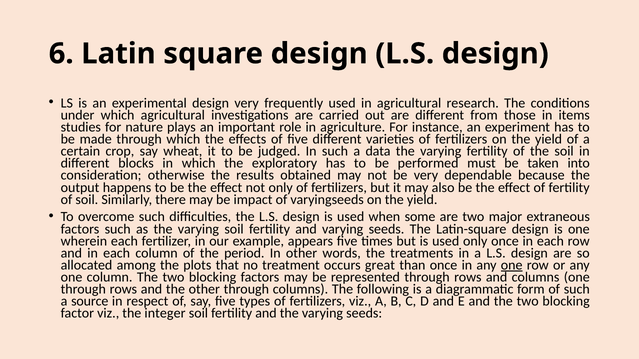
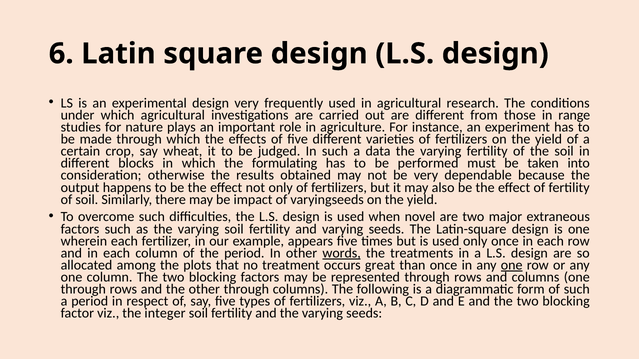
items: items -> range
exploratory: exploratory -> formulating
some: some -> novel
words underline: none -> present
a source: source -> period
